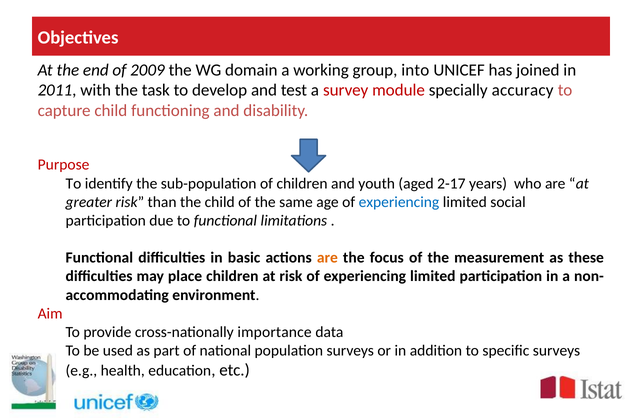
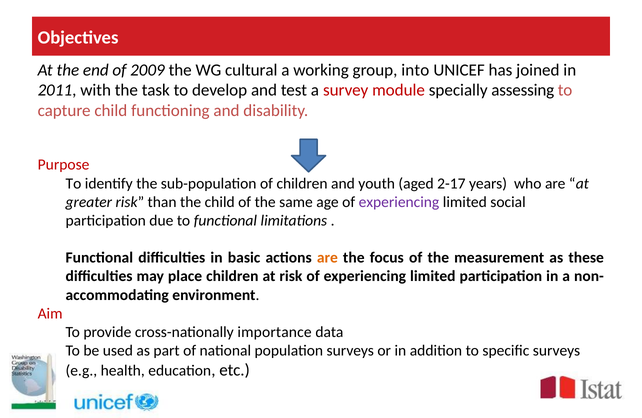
domain: domain -> cultural
accuracy: accuracy -> assessing
experiencing at (399, 202) colour: blue -> purple
